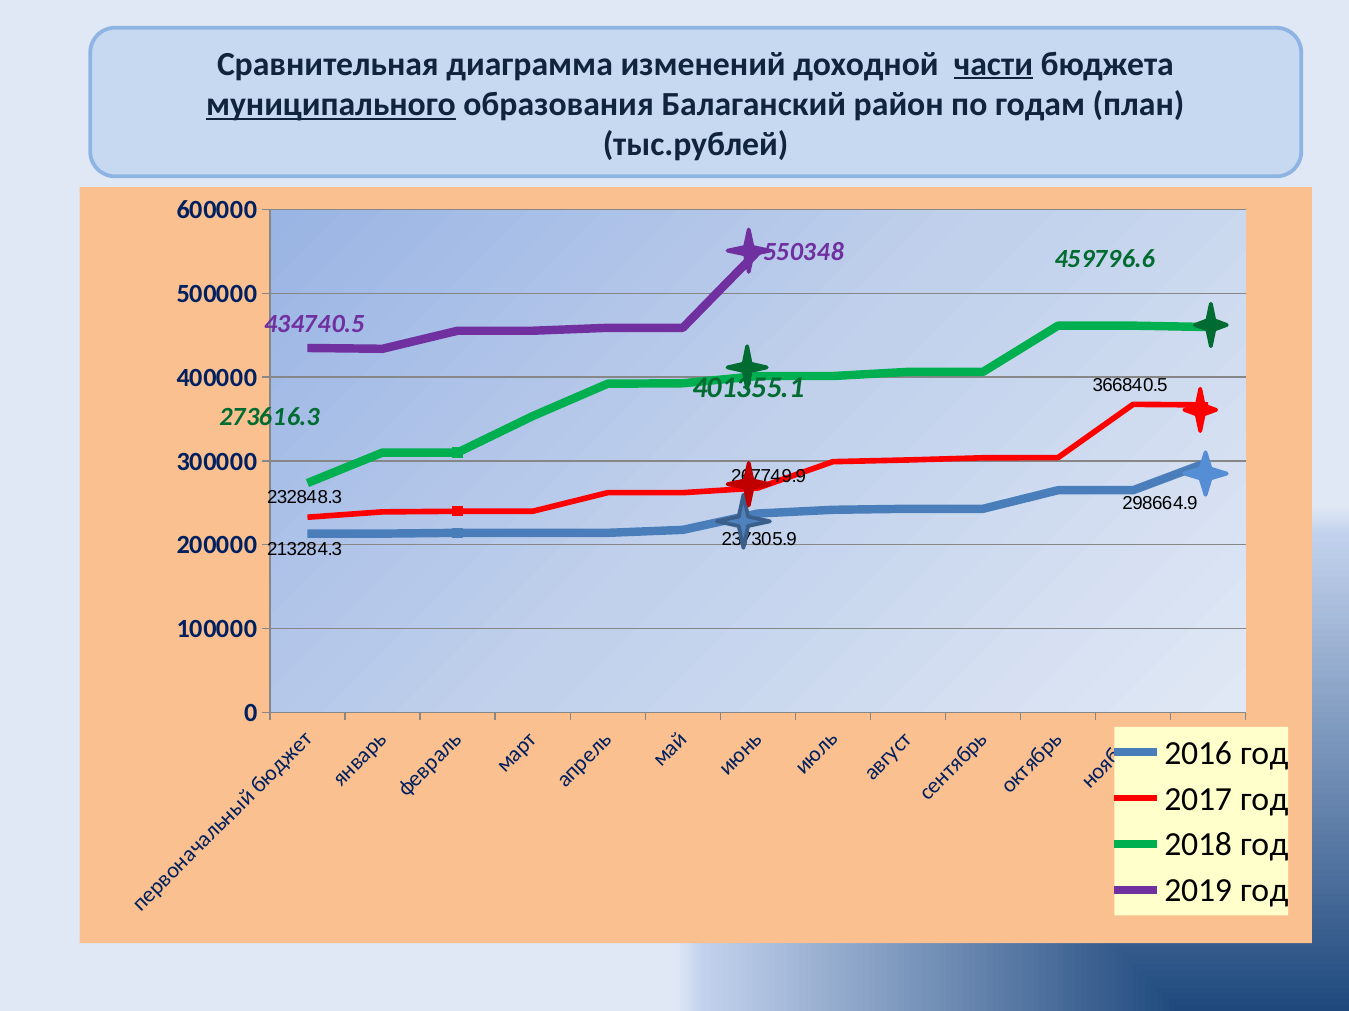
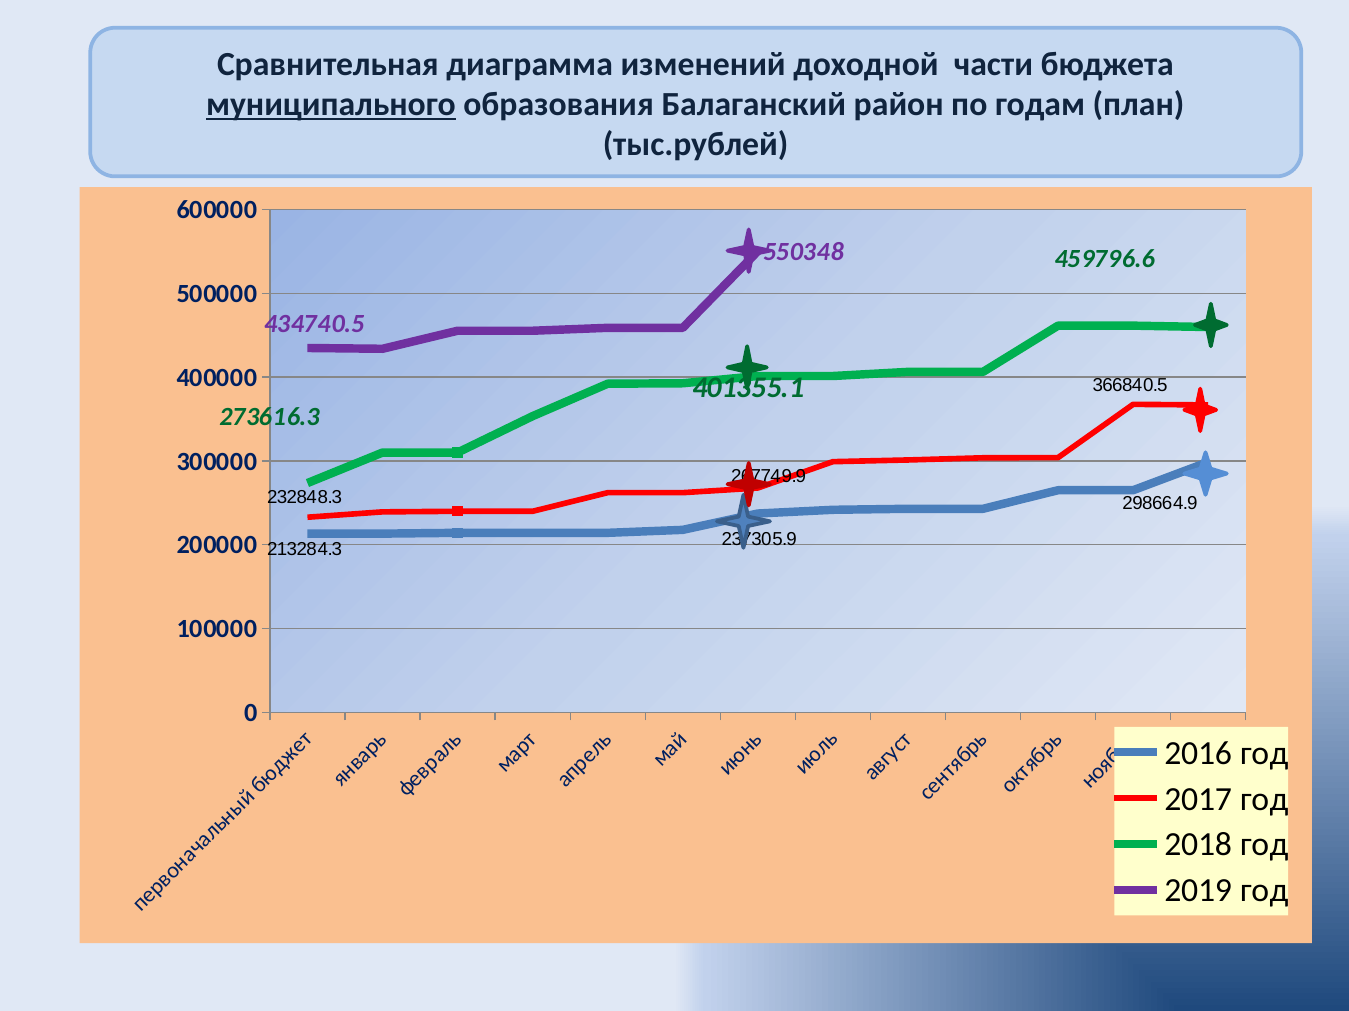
части underline: present -> none
